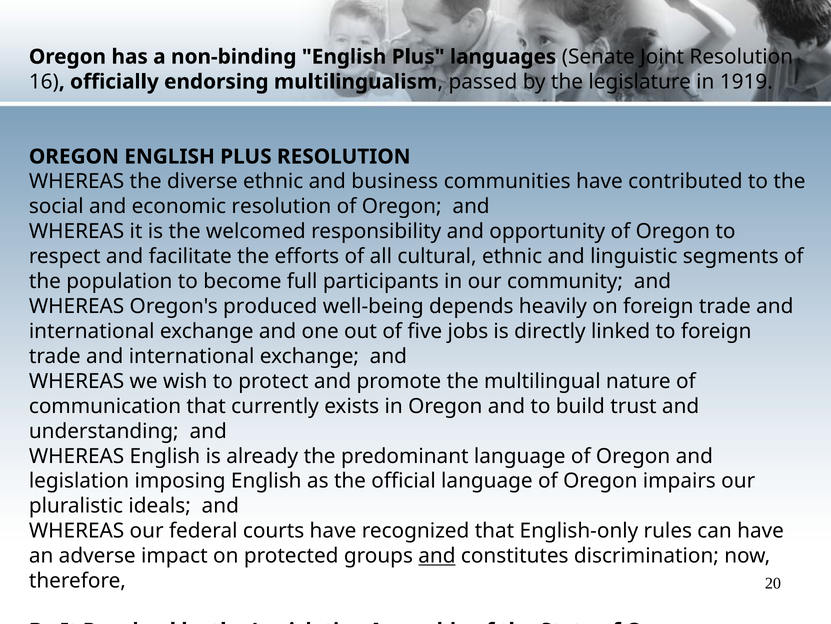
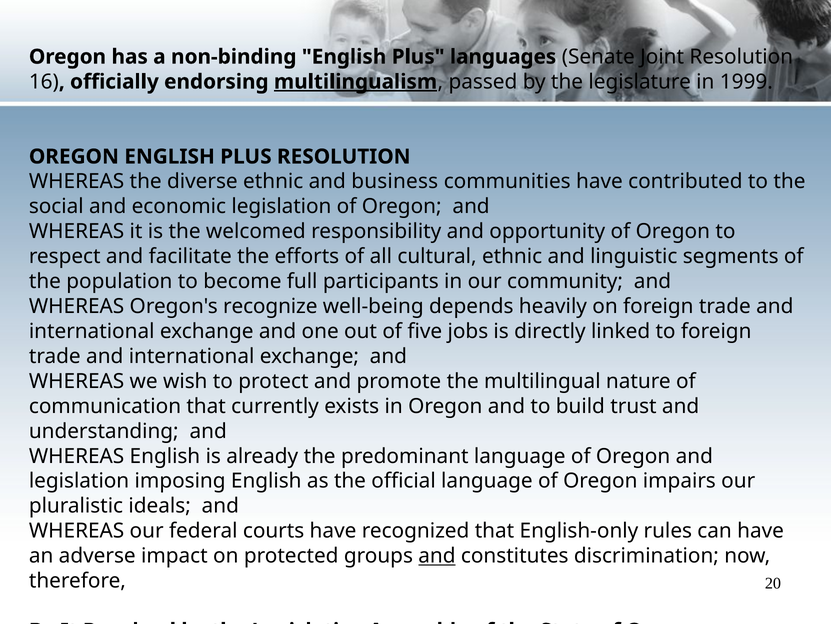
multilingualism underline: none -> present
1919: 1919 -> 1999
economic resolution: resolution -> legislation
produced: produced -> recognize
